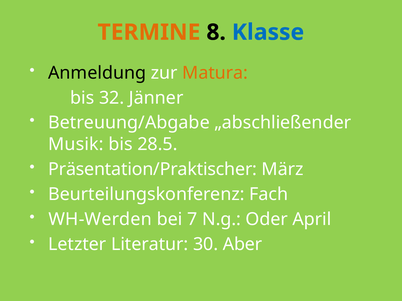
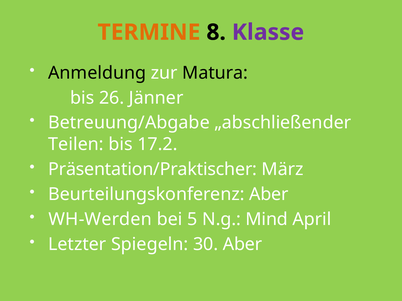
Klasse colour: blue -> purple
Matura colour: orange -> black
32: 32 -> 26
Musik: Musik -> Teilen
28.5: 28.5 -> 17.2
Beurteilungskonferenz Fach: Fach -> Aber
7: 7 -> 5
Oder: Oder -> Mind
Literatur: Literatur -> Spiegeln
